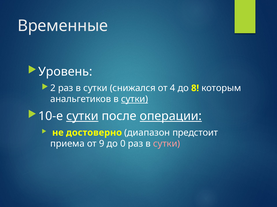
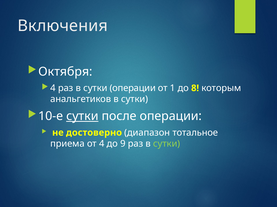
Временные: Временные -> Включения
Уровень: Уровень -> Октября
2 at (53, 88): 2 -> 4
сутки снижался: снижался -> операции
4: 4 -> 1
сутки at (135, 99) underline: present -> none
операции at (171, 116) underline: present -> none
предстоит: предстоит -> тотальное
от 9: 9 -> 4
0: 0 -> 9
сутки at (167, 144) colour: pink -> light green
